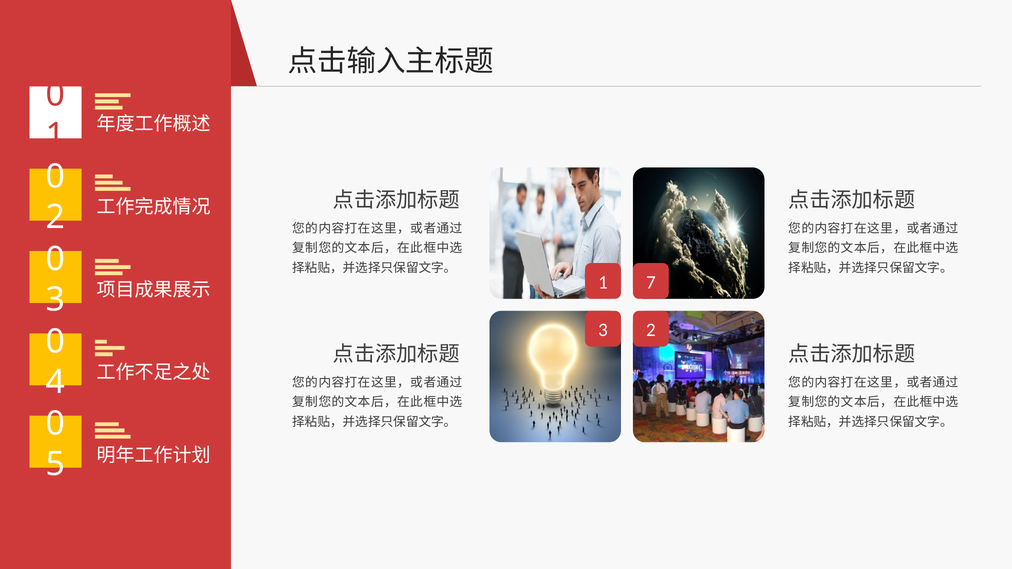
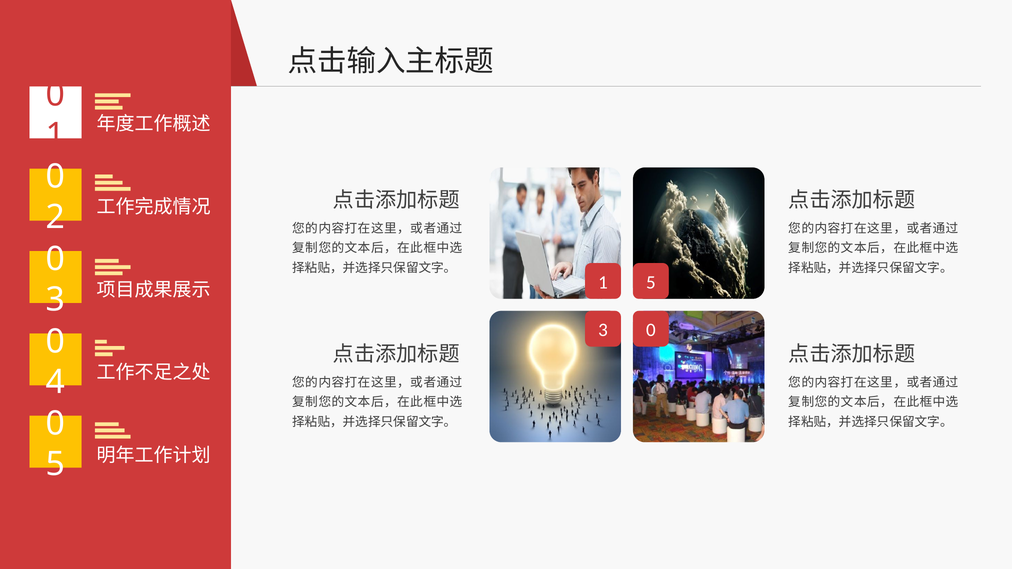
1 7: 7 -> 5
2 at (651, 330): 2 -> 0
